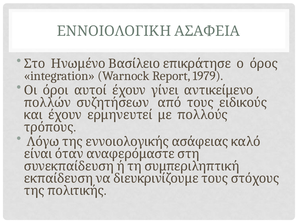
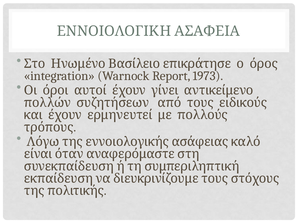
1979: 1979 -> 1973
